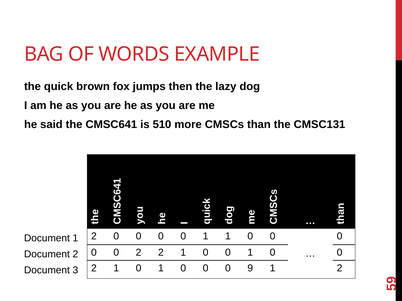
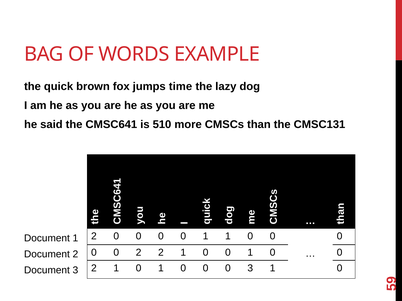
then: then -> time
0 9: 9 -> 3
2 at (340, 269): 2 -> 0
